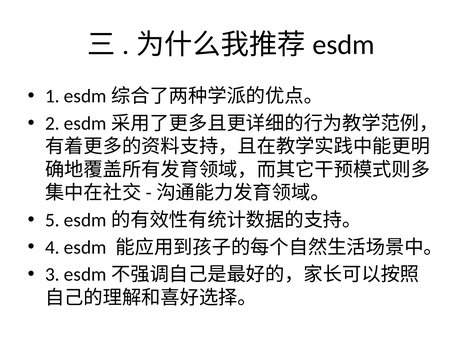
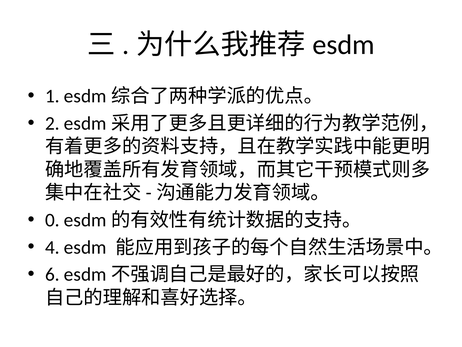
5: 5 -> 0
3: 3 -> 6
